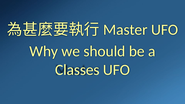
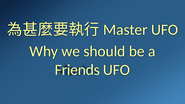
Classes: Classes -> Friends
